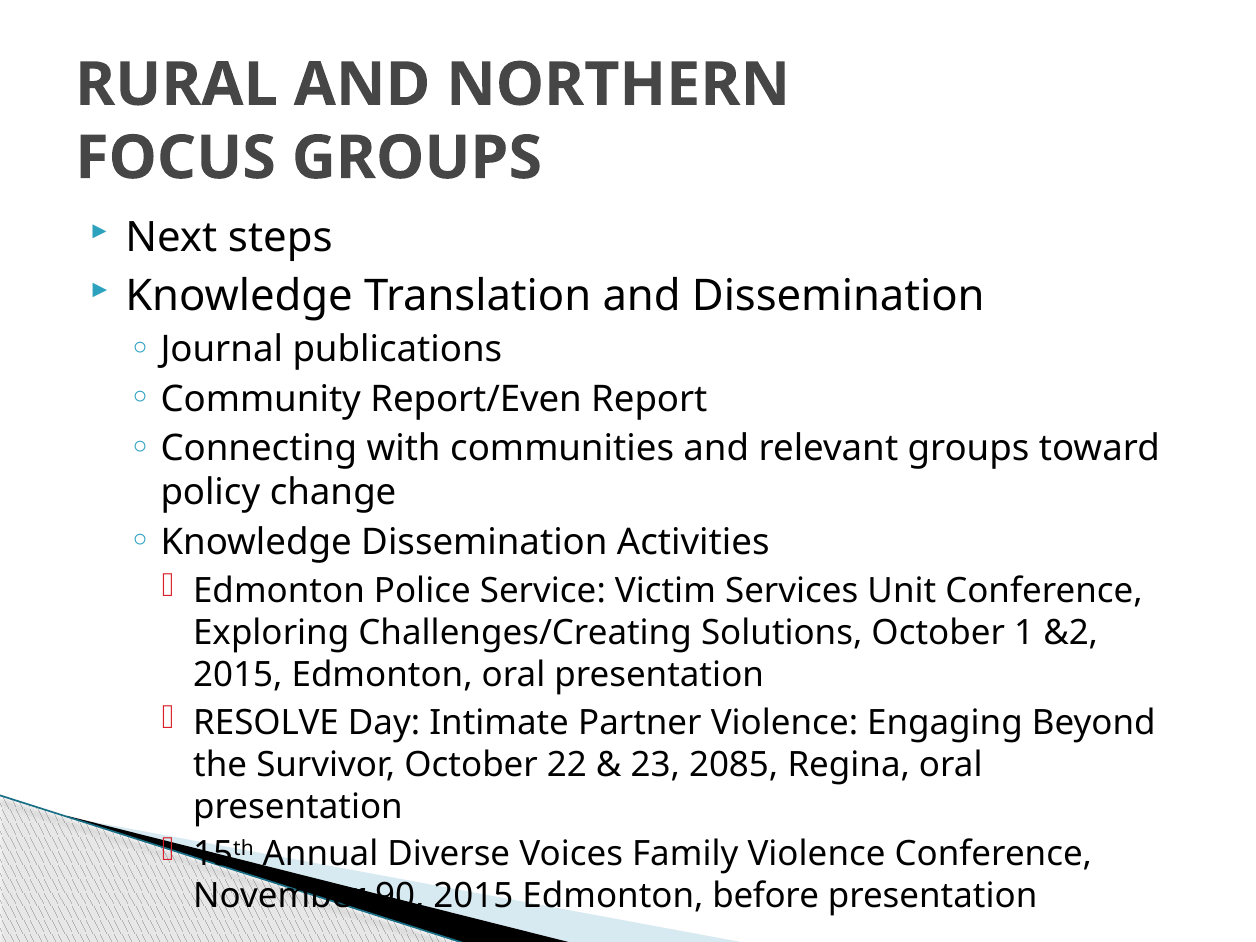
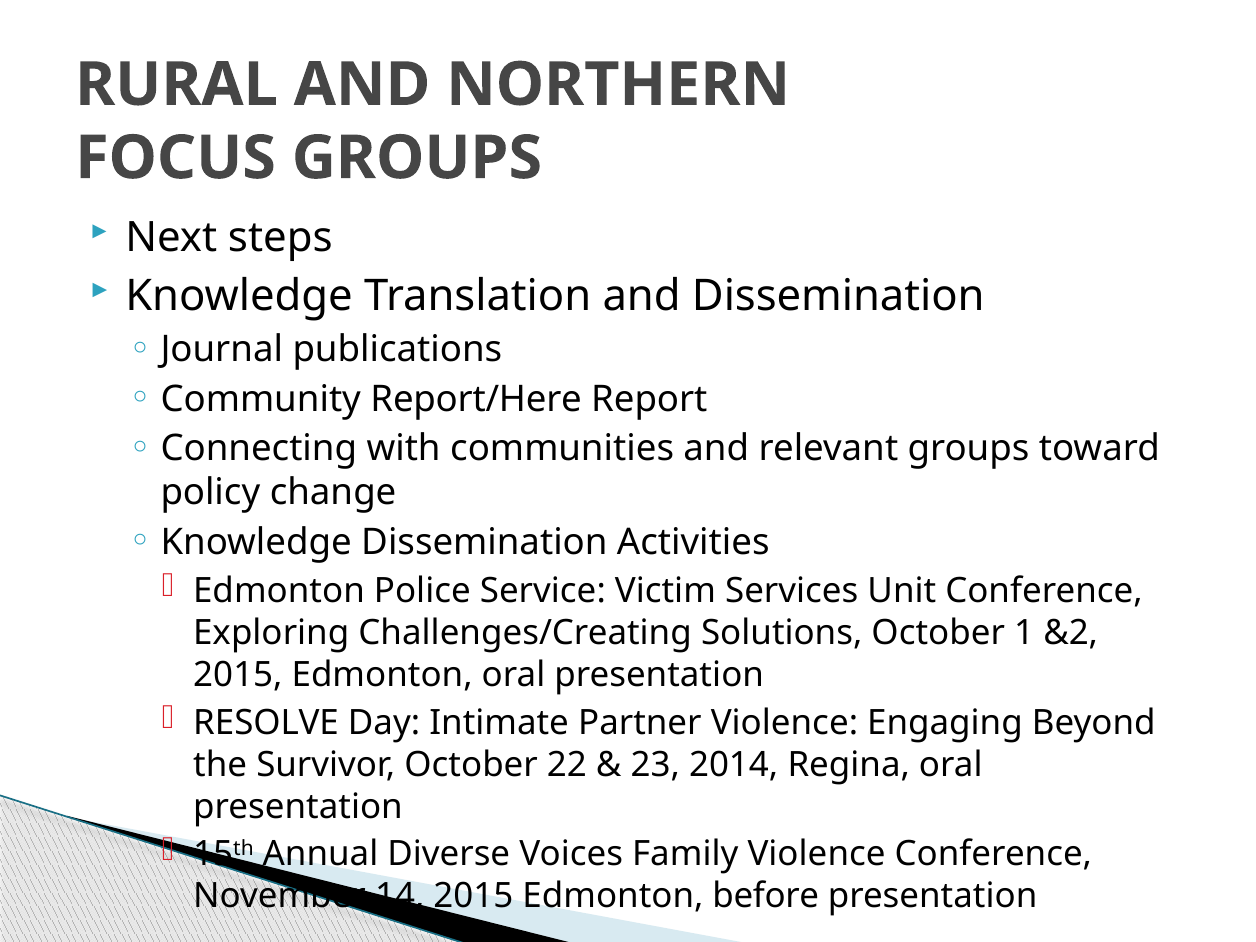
Report/Even: Report/Even -> Report/Here
2085: 2085 -> 2014
90: 90 -> 14
